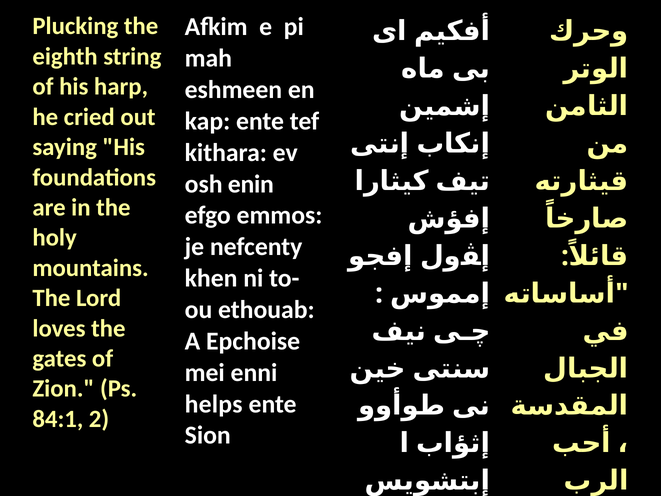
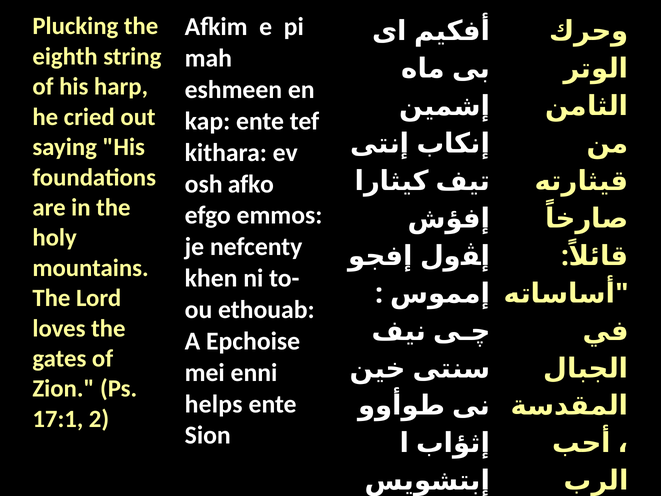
enin: enin -> afko
84:1: 84:1 -> 17:1
